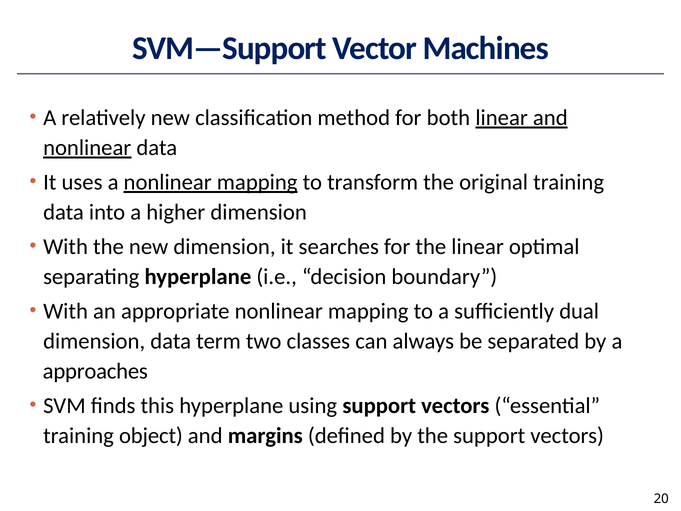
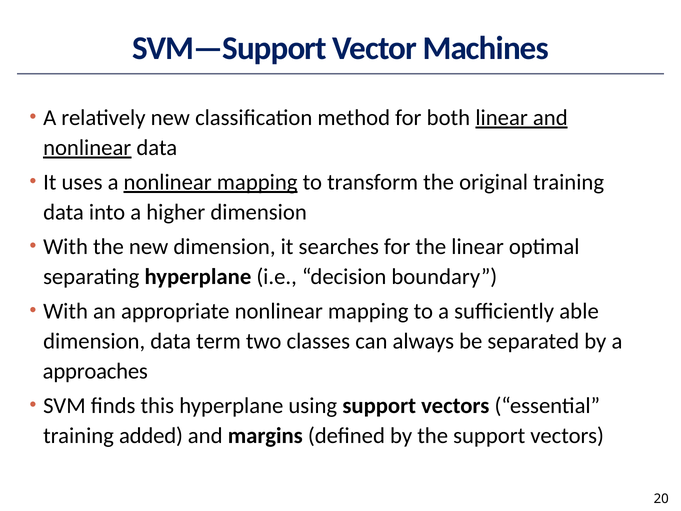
dual: dual -> able
object: object -> added
